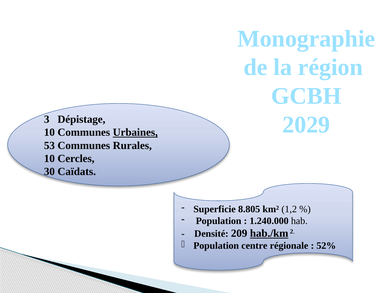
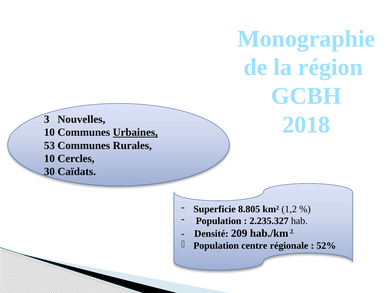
2029: 2029 -> 2018
Dépistage: Dépistage -> Nouvelles
1.240.000: 1.240.000 -> 2.235.327
hab./km underline: present -> none
